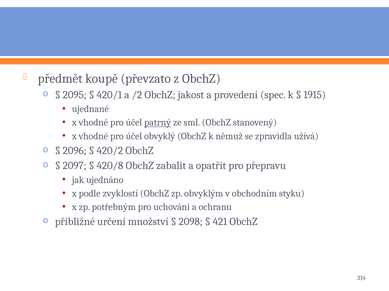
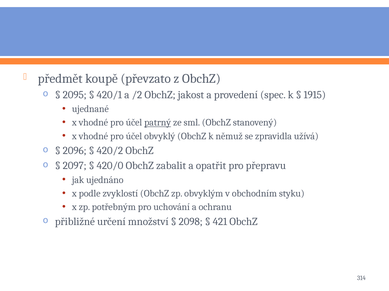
420/8: 420/8 -> 420/0
